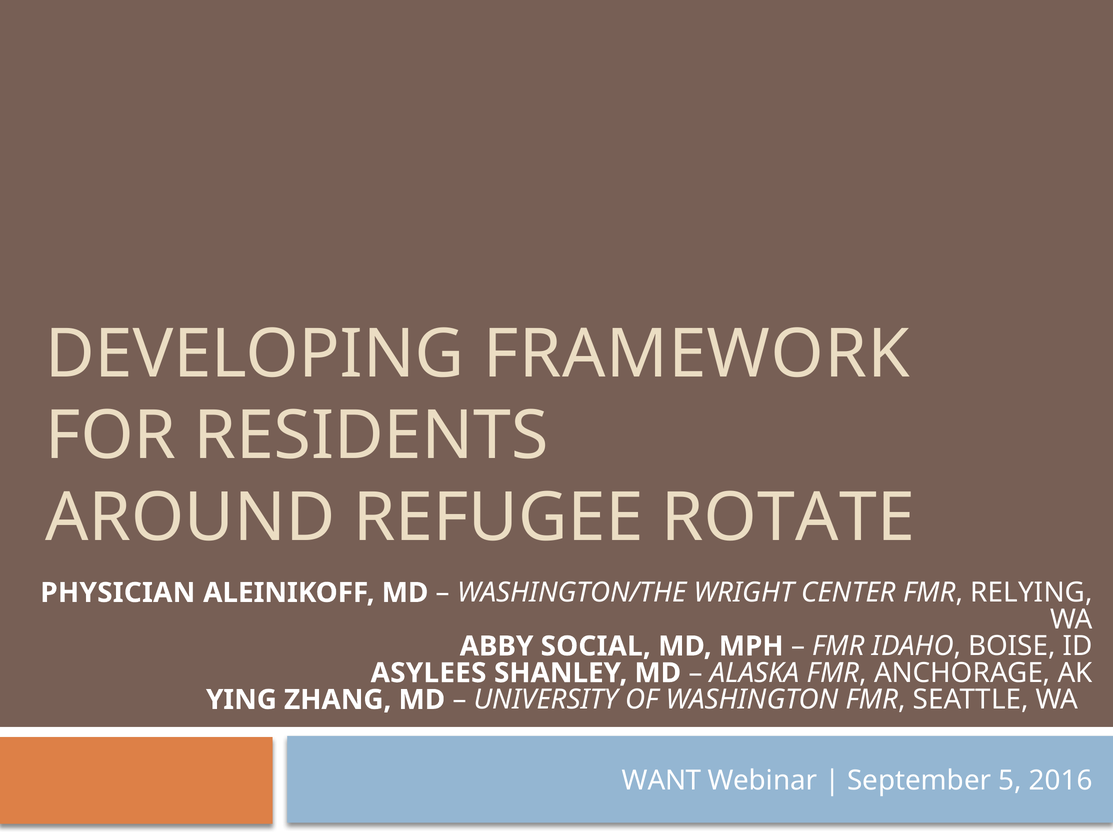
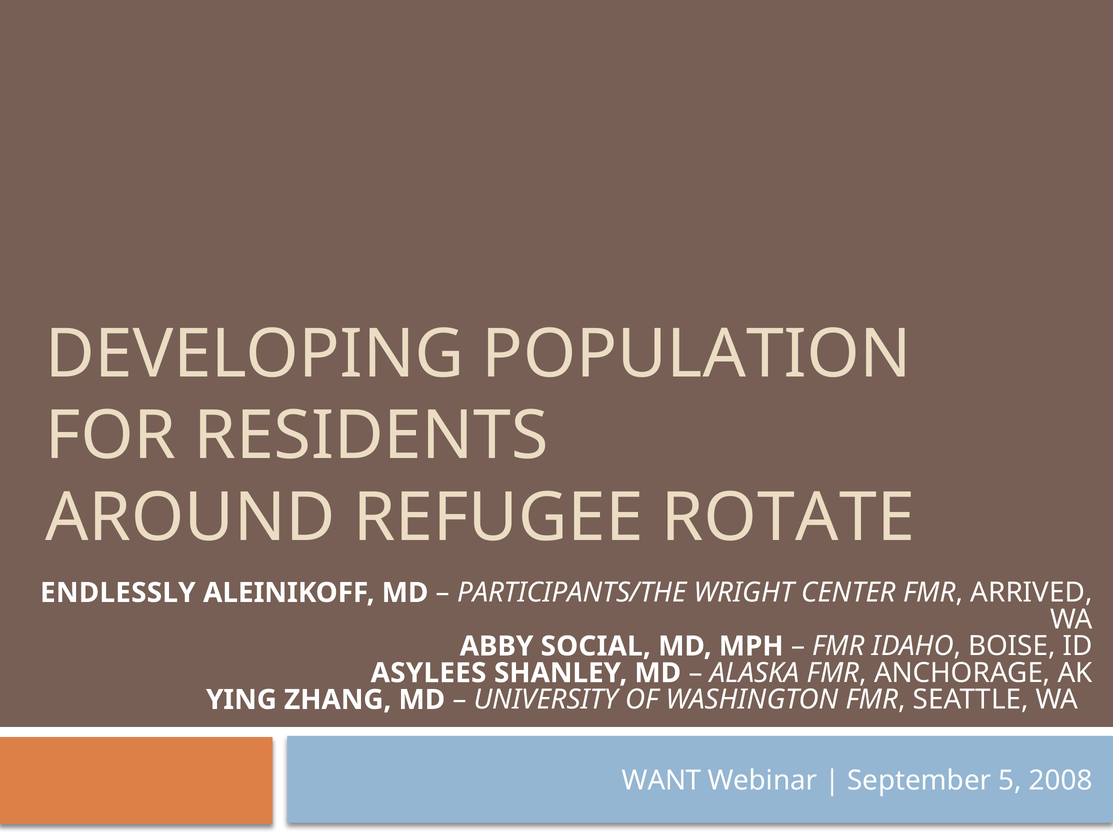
FRAMEWORK: FRAMEWORK -> POPULATION
PHYSICIAN: PHYSICIAN -> ENDLESSLY
WASHINGTON/THE: WASHINGTON/THE -> PARTICIPANTS/THE
RELYING: RELYING -> ARRIVED
2016: 2016 -> 2008
